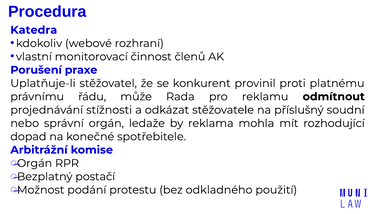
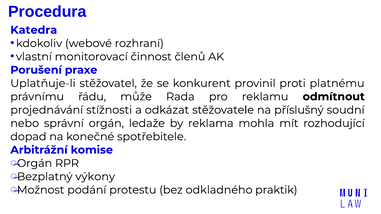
postačí: postačí -> výkony
použití: použití -> praktik
